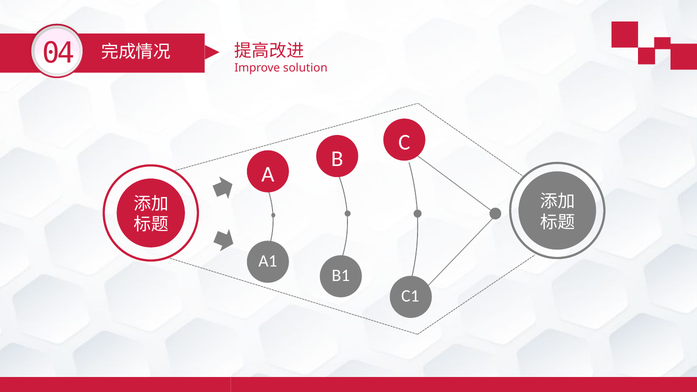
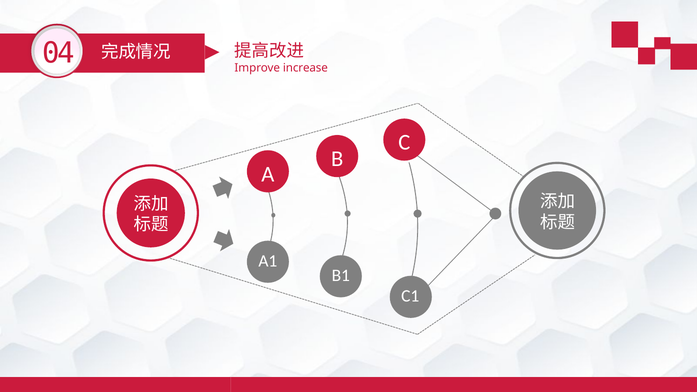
solution: solution -> increase
